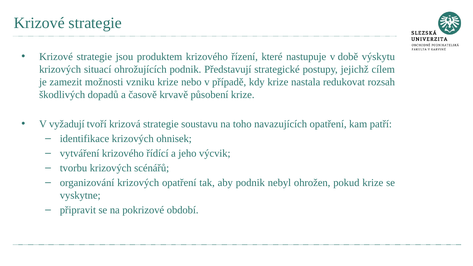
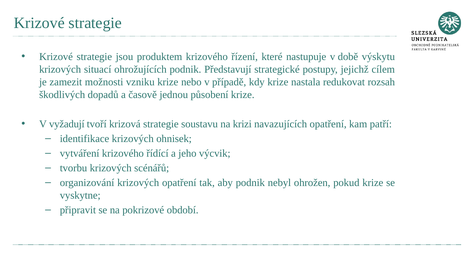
krvavě: krvavě -> jednou
toho: toho -> krizi
